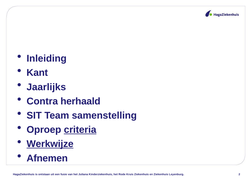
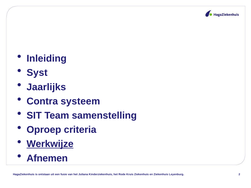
Kant: Kant -> Syst
herhaald: herhaald -> systeem
criteria underline: present -> none
